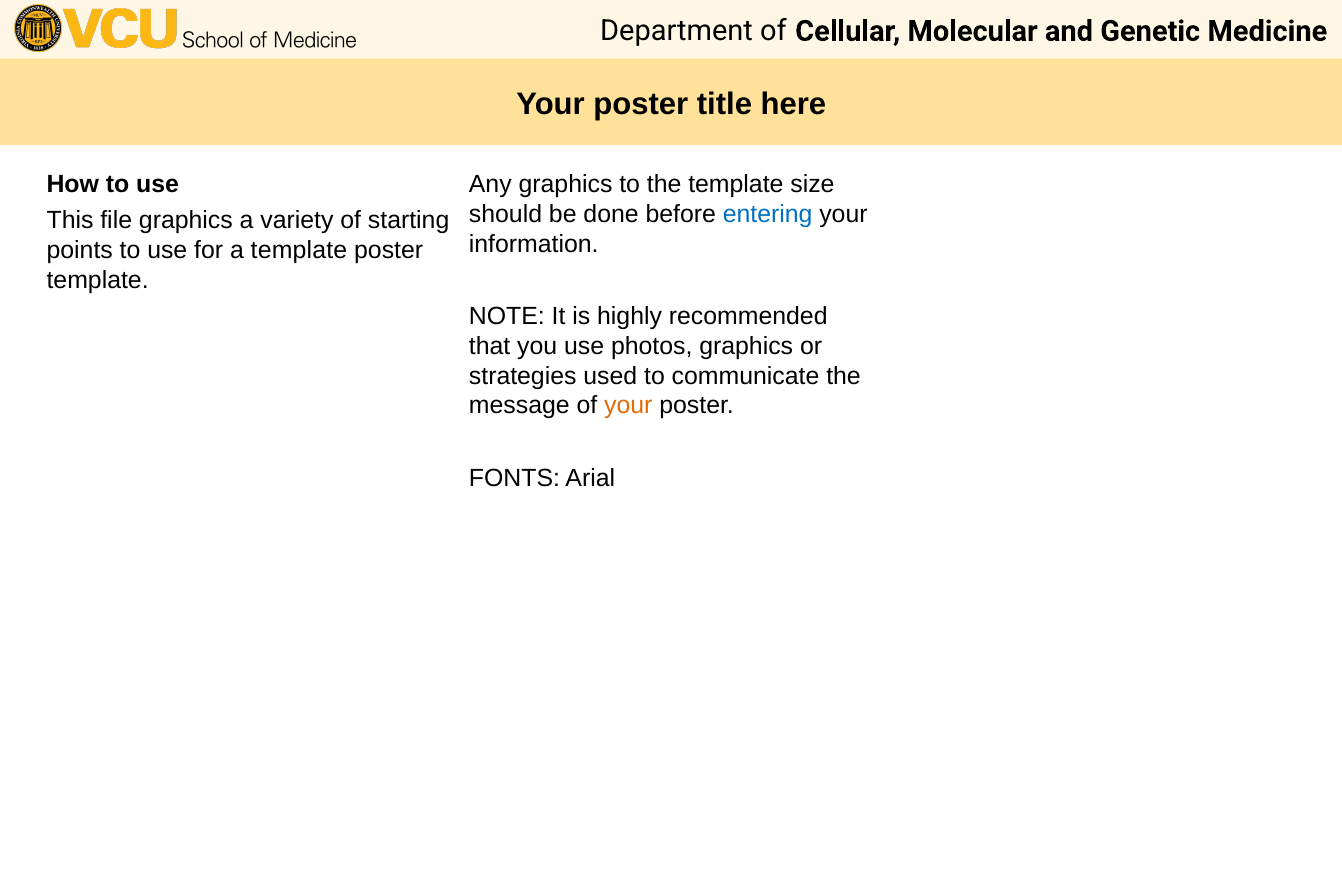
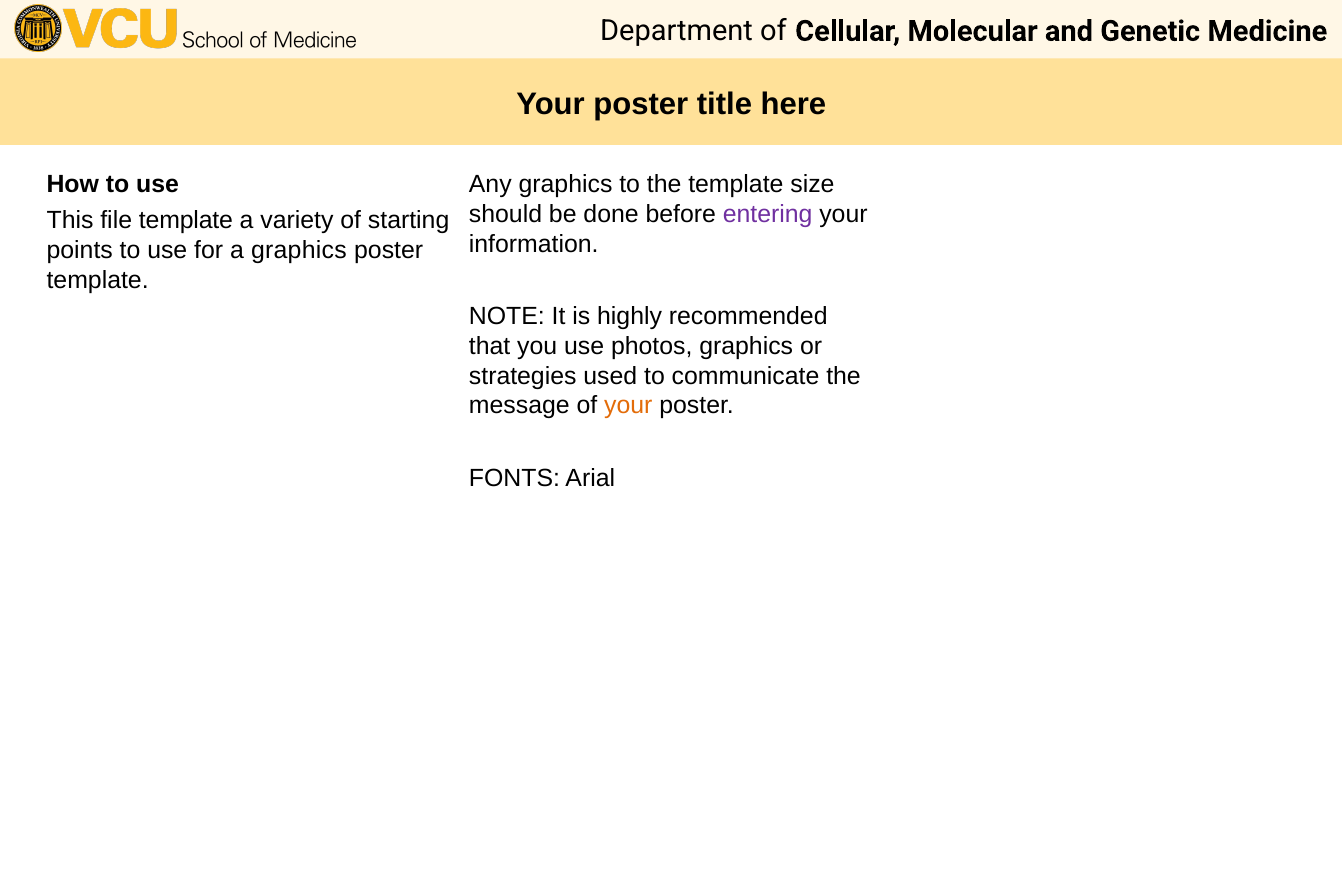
entering colour: blue -> purple
file graphics: graphics -> template
a template: template -> graphics
